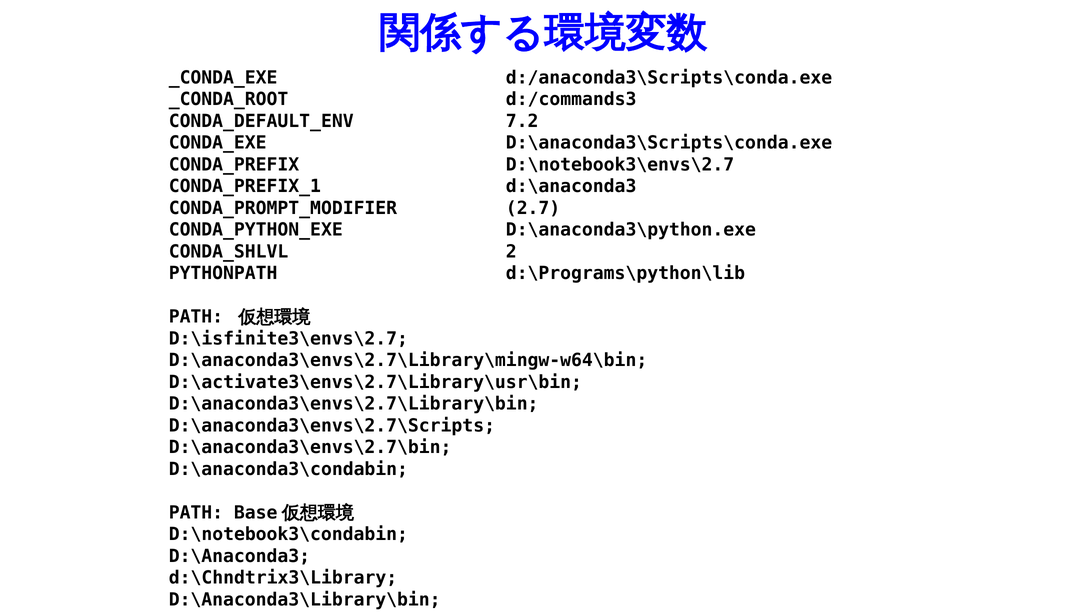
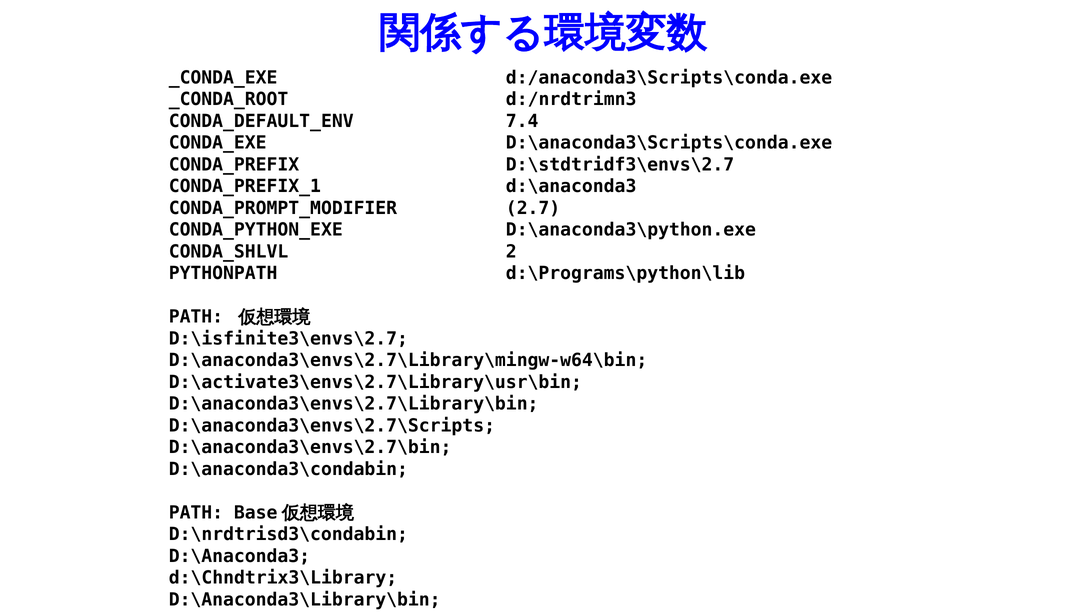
d:/commands3: d:/commands3 -> d:/nrdtrimn3
7.2: 7.2 -> 7.4
D:\notebook3\envs\2.7: D:\notebook3\envs\2.7 -> D:\stdtridf3\envs\2.7
D:\notebook3\condabin: D:\notebook3\condabin -> D:\nrdtrisd3\condabin
